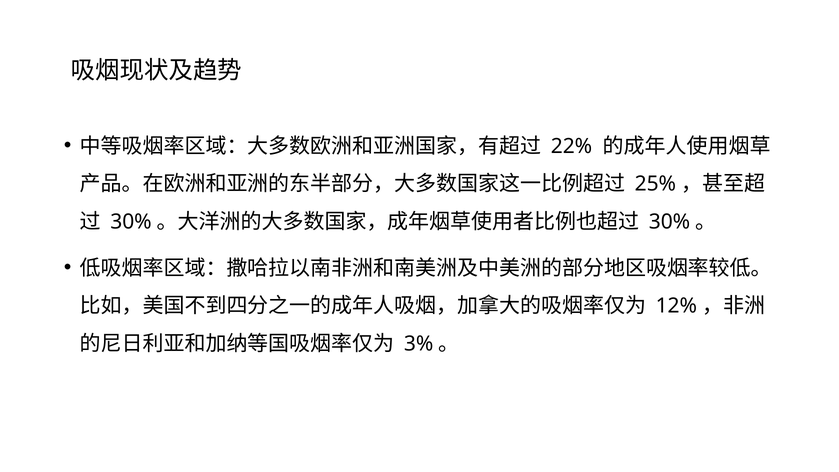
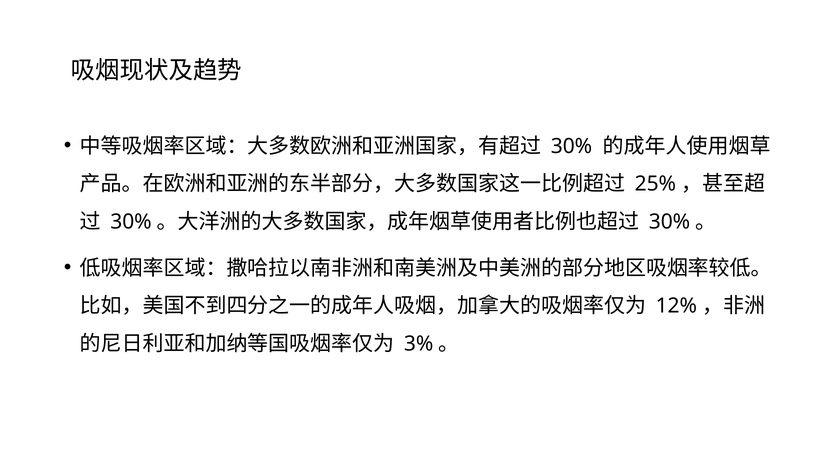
22% at (571, 146): 22% -> 30%
